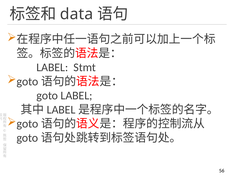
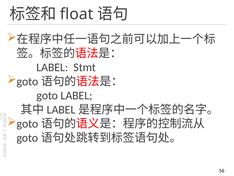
data: data -> float
